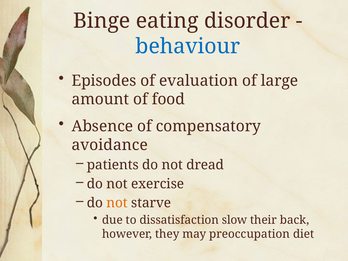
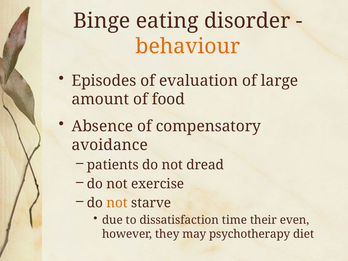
behaviour colour: blue -> orange
slow: slow -> time
back: back -> even
preoccupation: preoccupation -> psychotherapy
